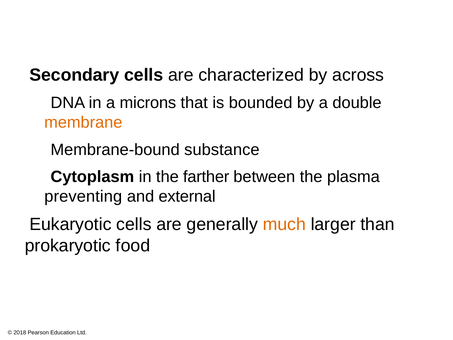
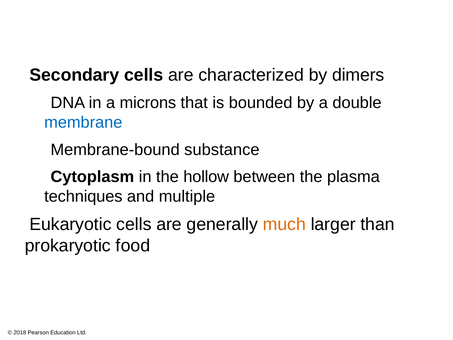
across: across -> dimers
membrane colour: orange -> blue
farther: farther -> hollow
preventing: preventing -> techniques
external: external -> multiple
